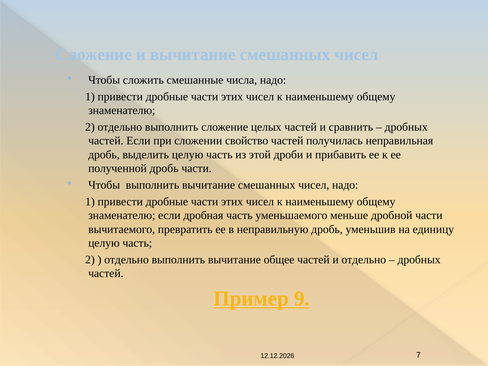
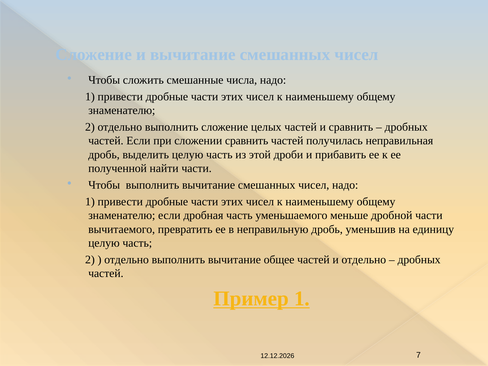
сложении свойство: свойство -> сравнить
полученной дробь: дробь -> найти
Пример 9: 9 -> 1
